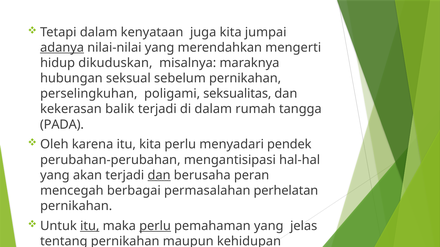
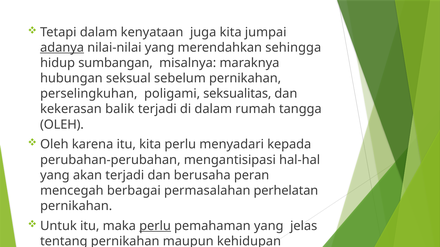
mengerti: mengerti -> sehingga
dikuduskan: dikuduskan -> sumbangan
PADA at (62, 125): PADA -> OLEH
pendek: pendek -> kepada
dan at (159, 176) underline: present -> none
itu at (90, 226) underline: present -> none
